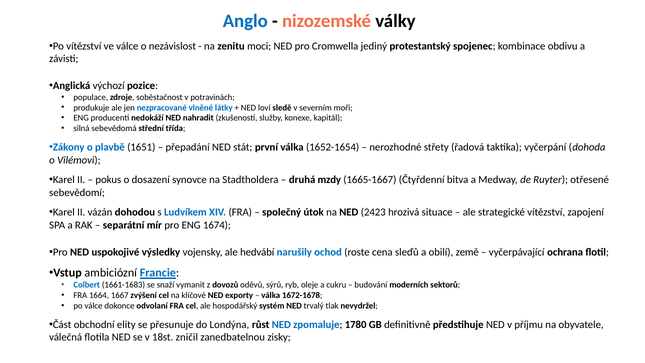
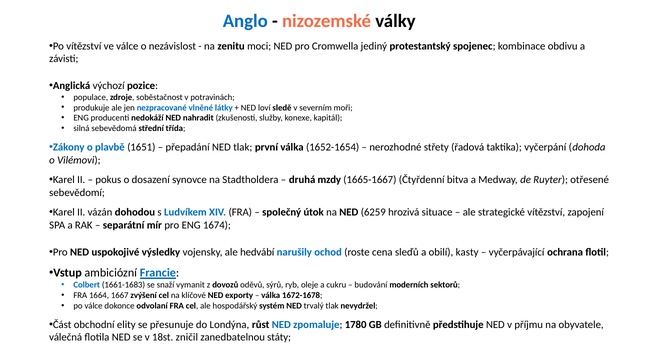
NED stát: stát -> tlak
2423: 2423 -> 6259
země: země -> kasty
zisky: zisky -> státy
